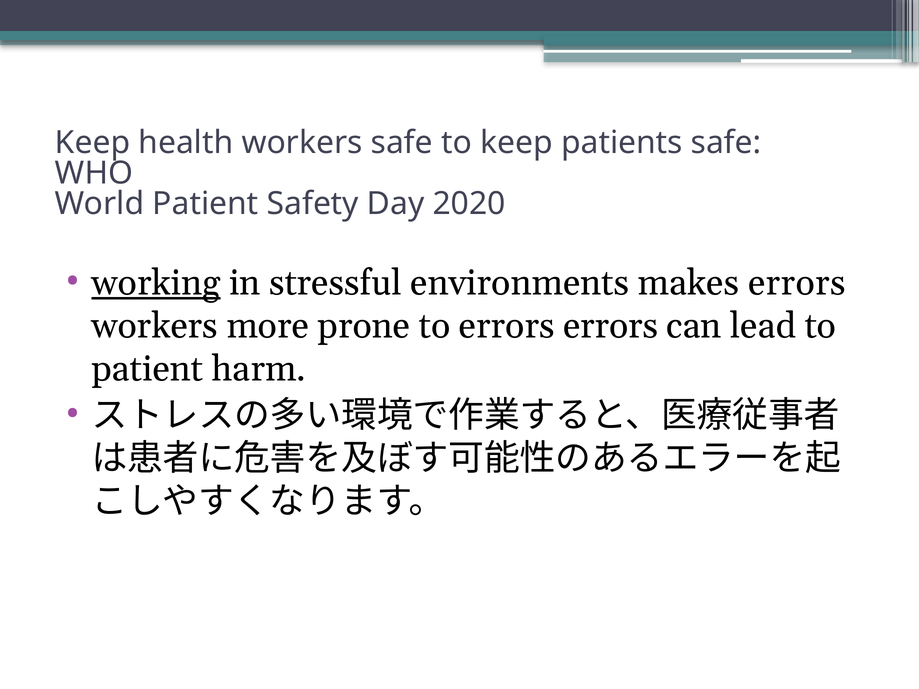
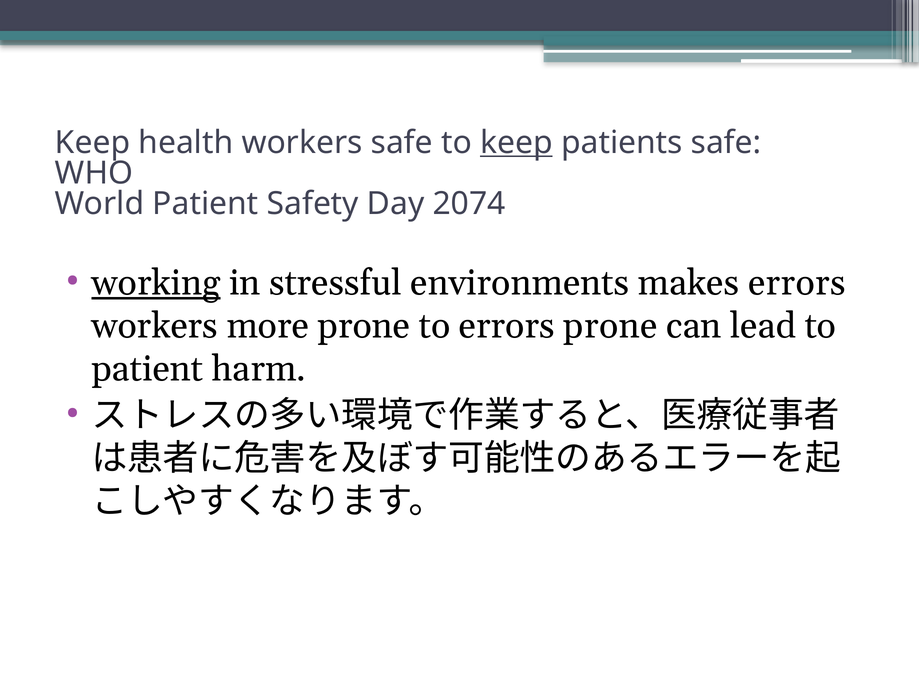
keep at (516, 143) underline: none -> present
2020: 2020 -> 2074
errors errors: errors -> prone
